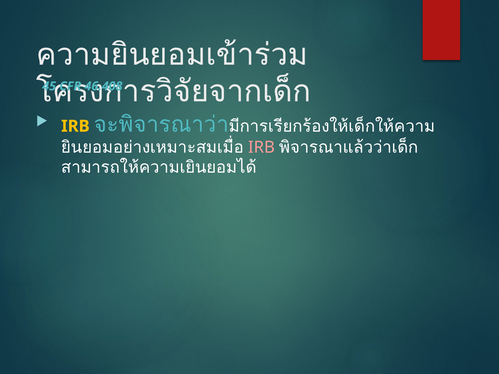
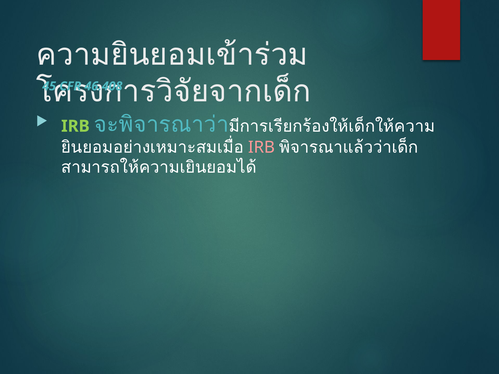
IRB at (75, 126) colour: yellow -> light green
